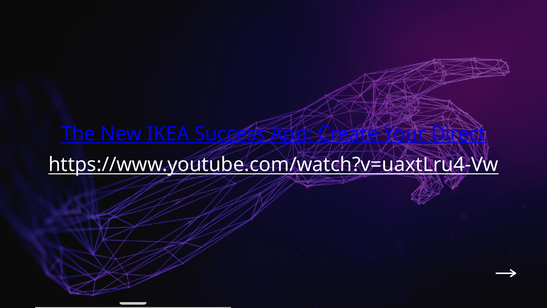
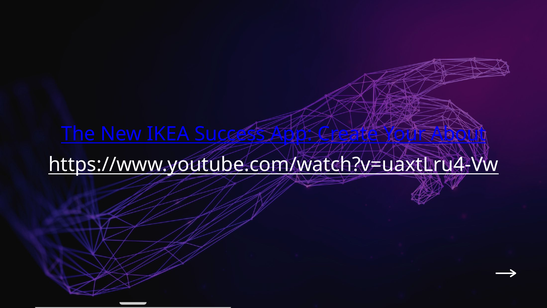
Direct: Direct -> About
